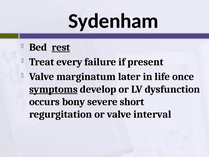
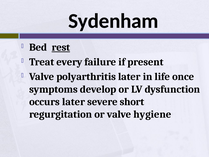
marginatum: marginatum -> polyarthritis
symptoms underline: present -> none
occurs bony: bony -> later
interval: interval -> hygiene
